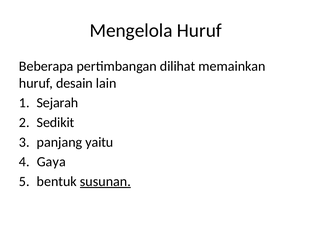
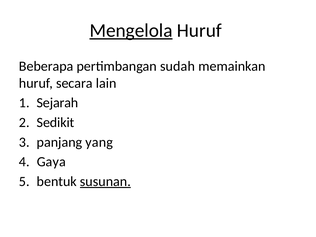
Mengelola underline: none -> present
dilihat: dilihat -> sudah
desain: desain -> secara
yaitu: yaitu -> yang
